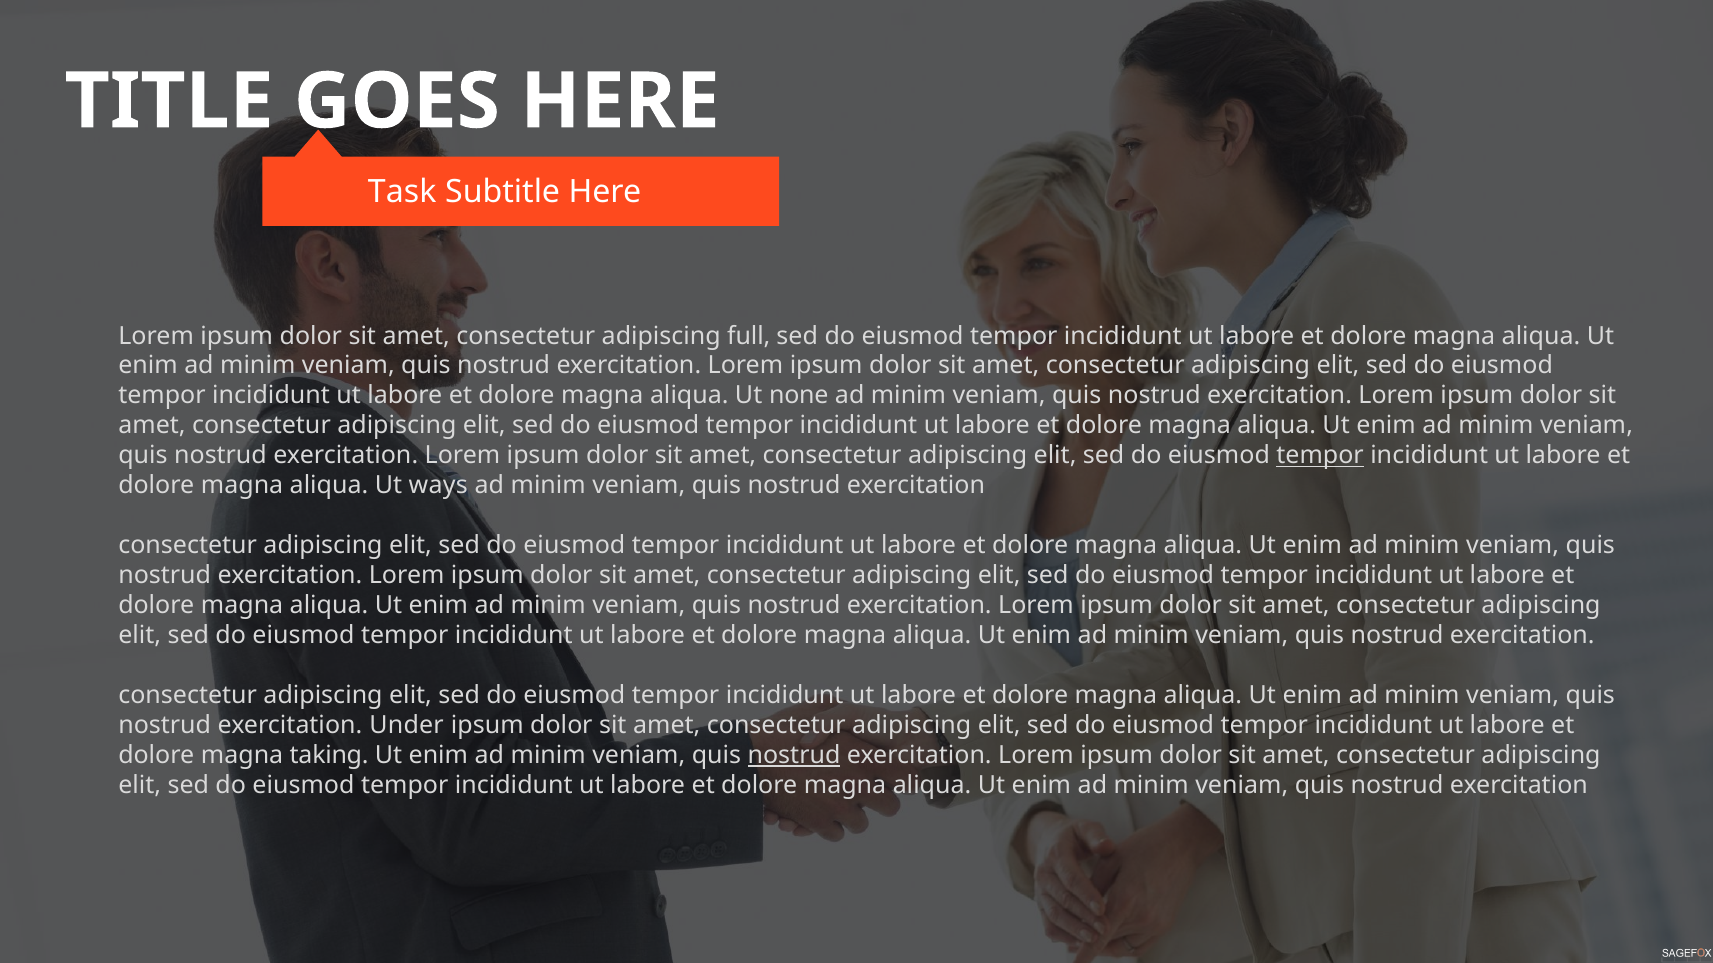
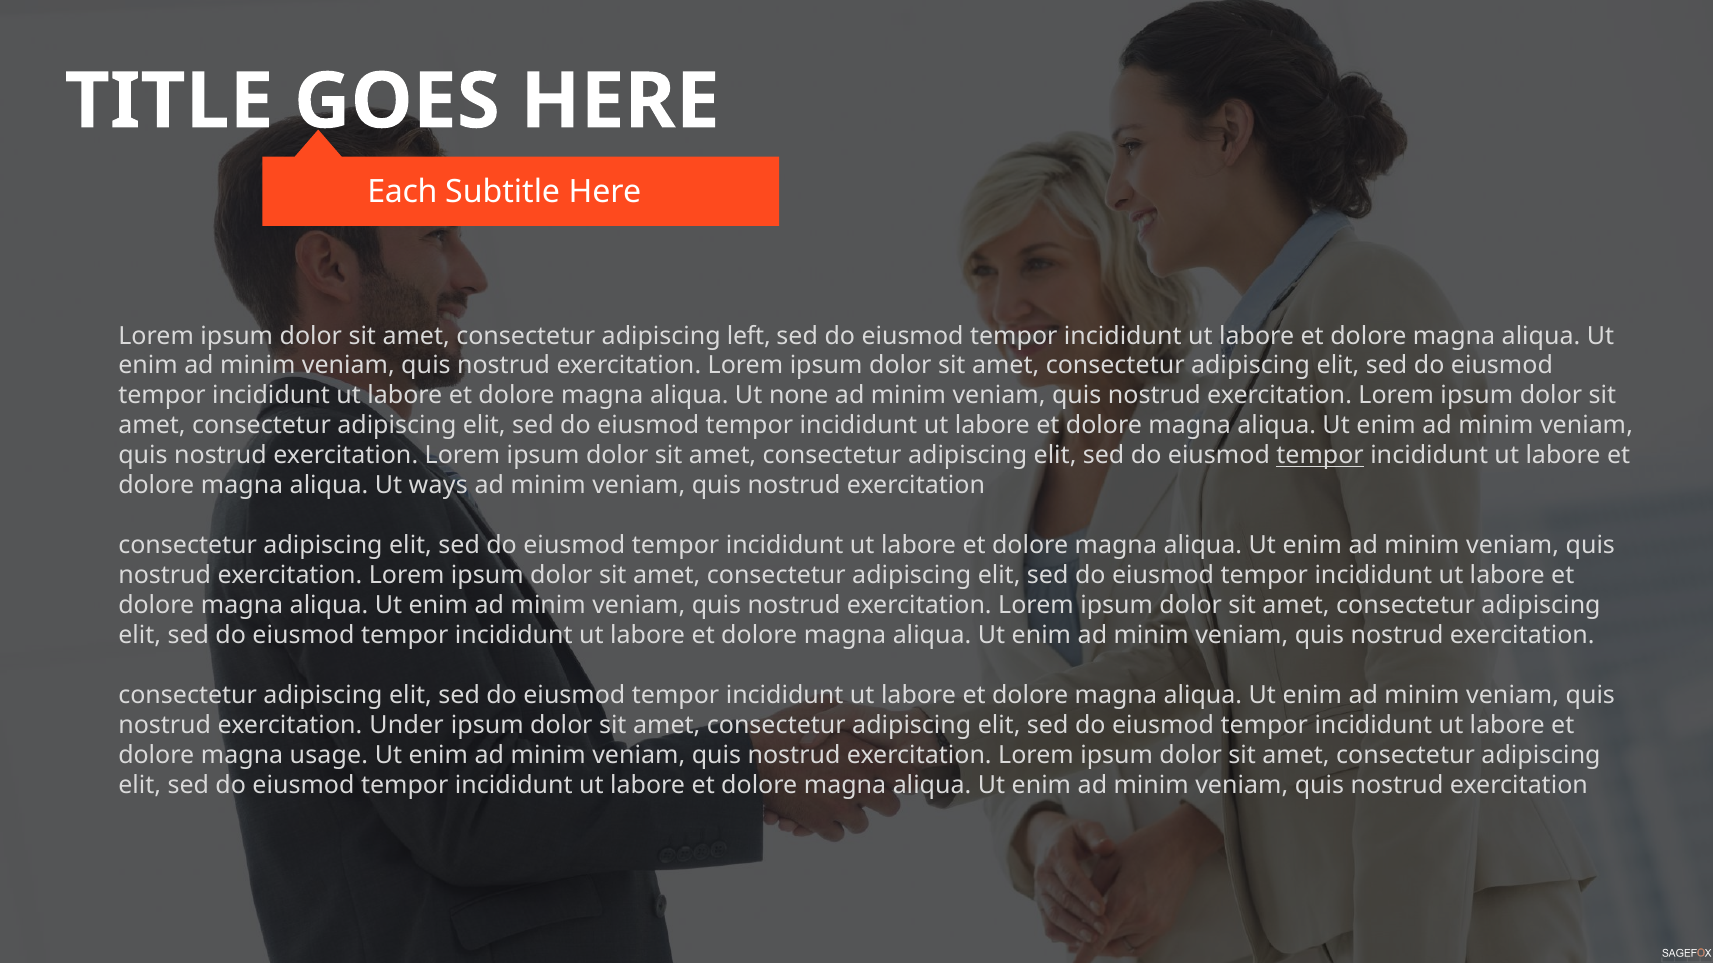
Task: Task -> Each
full: full -> left
taking: taking -> usage
nostrud at (794, 756) underline: present -> none
